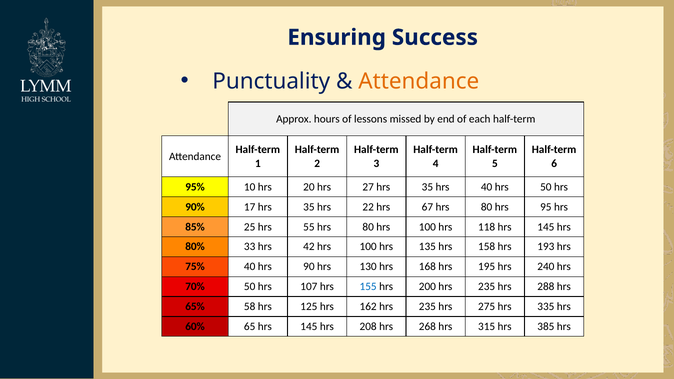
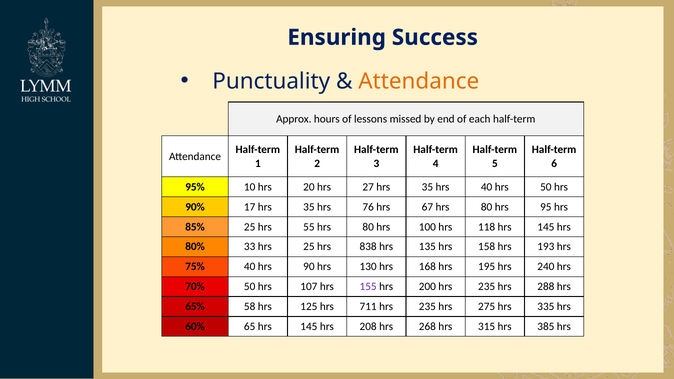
22: 22 -> 76
hrs 42: 42 -> 25
100 at (368, 247): 100 -> 838
155 colour: blue -> purple
162: 162 -> 711
